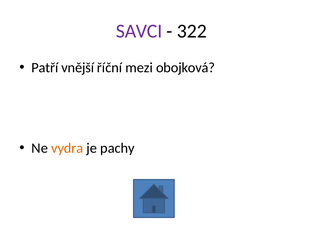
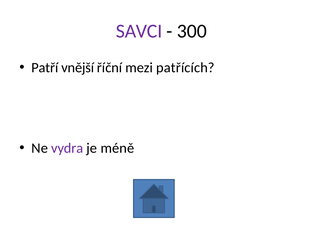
322: 322 -> 300
obojková: obojková -> patřících
vydra colour: orange -> purple
pachy: pachy -> méně
